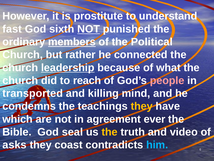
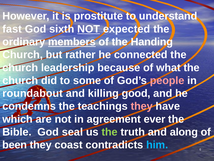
punished: punished -> expected
Political: Political -> Handing
leadership underline: present -> none
reach: reach -> some
transported: transported -> roundabout
mind: mind -> good
they at (142, 106) colour: yellow -> pink
the at (110, 132) colour: yellow -> light green
video: video -> along
asks: asks -> been
